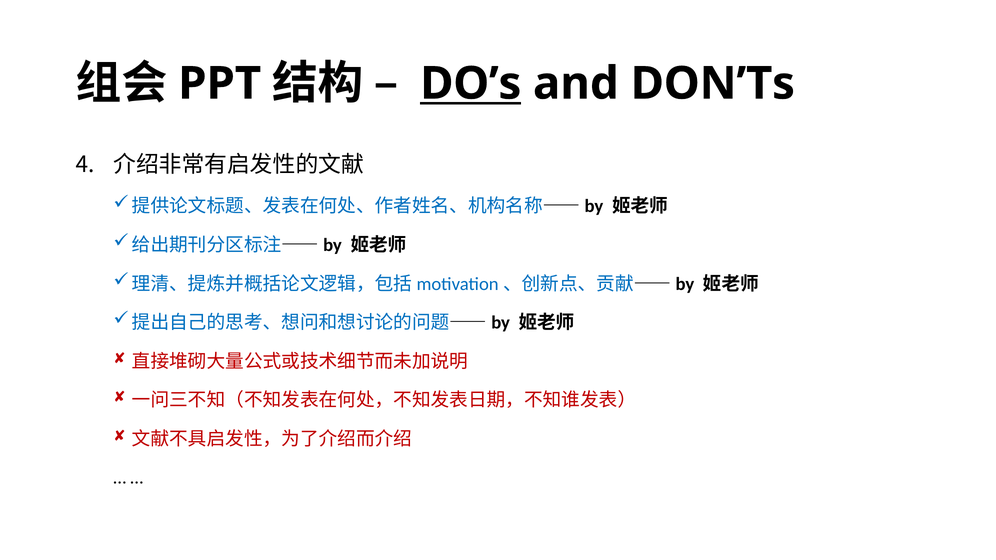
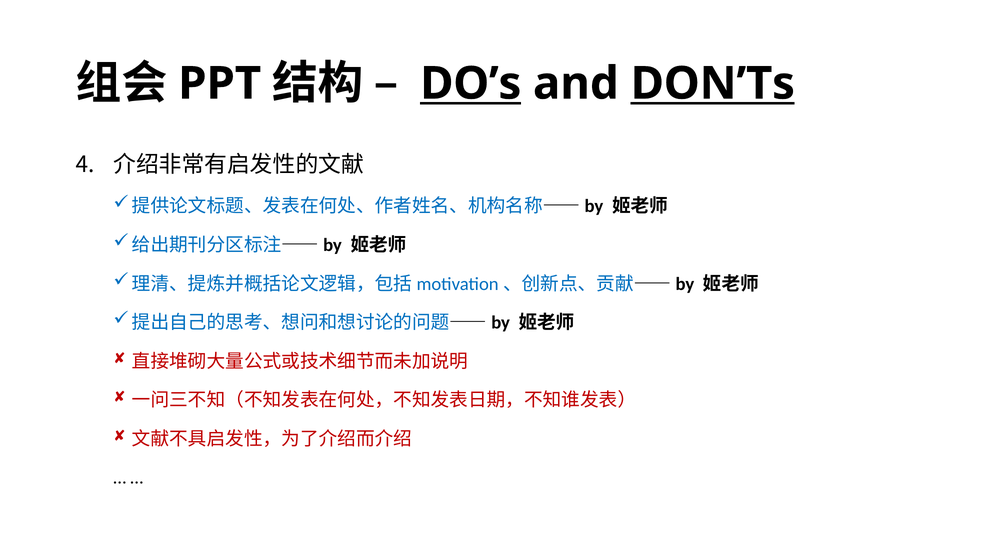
DON’Ts underline: none -> present
